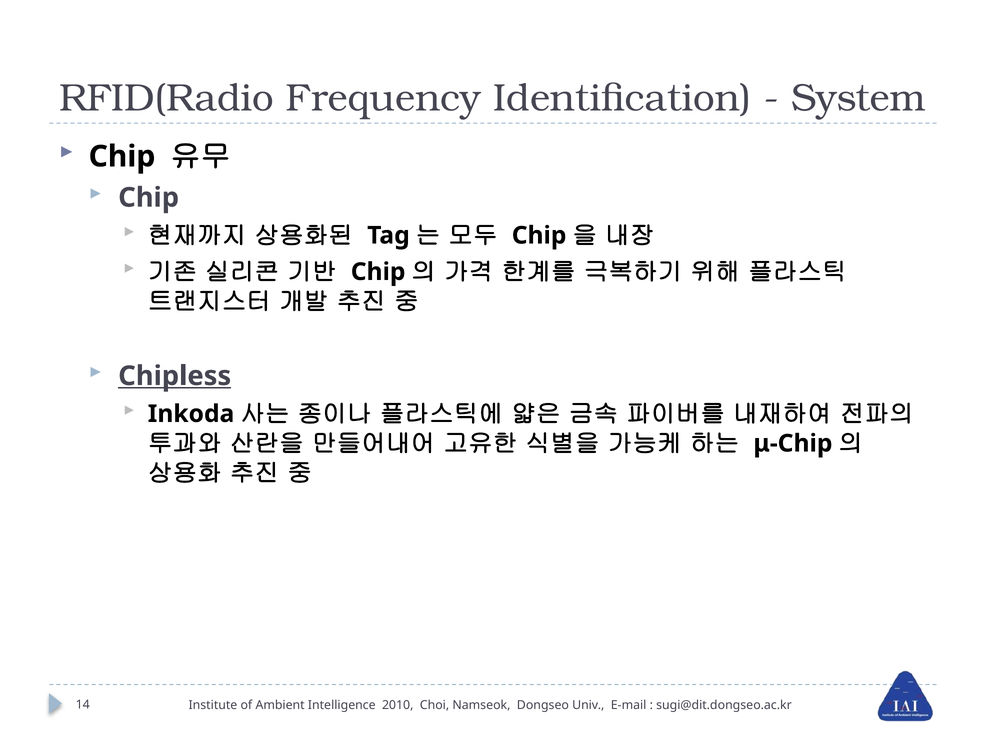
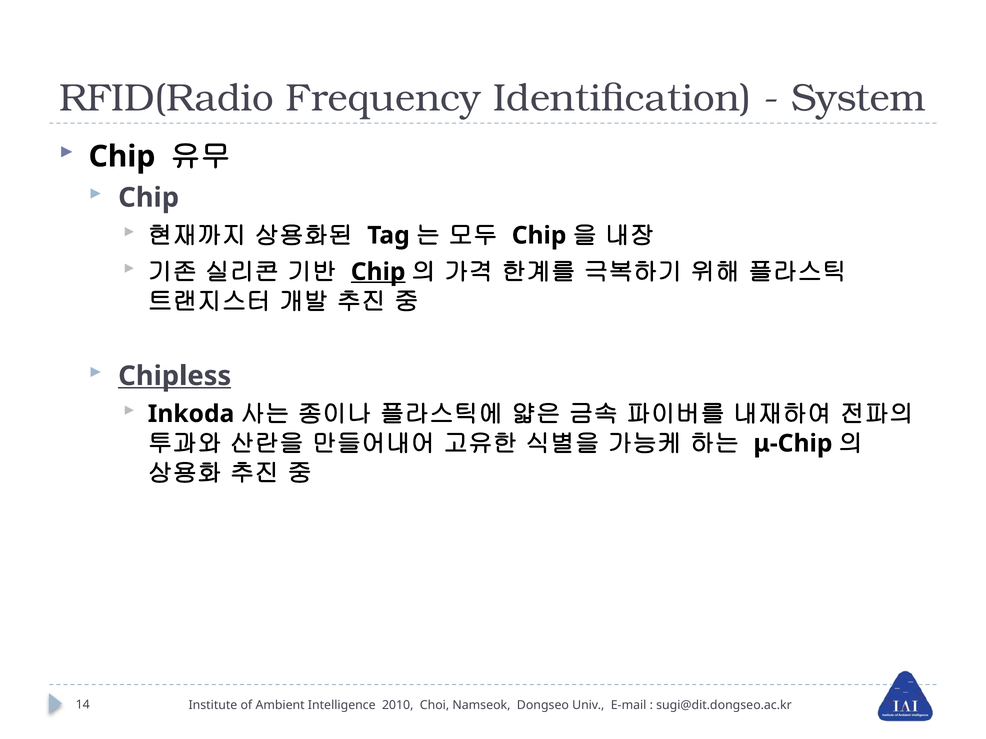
Chip at (378, 272) underline: none -> present
